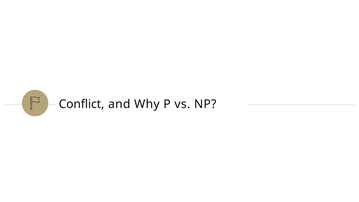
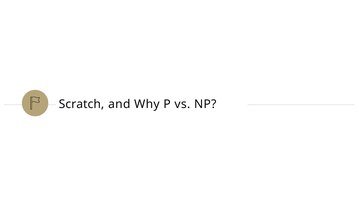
Conflict: Conflict -> Scratch
